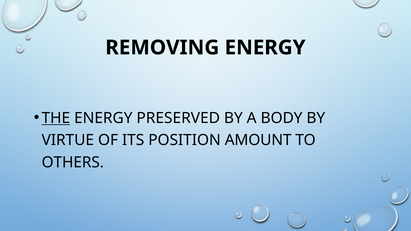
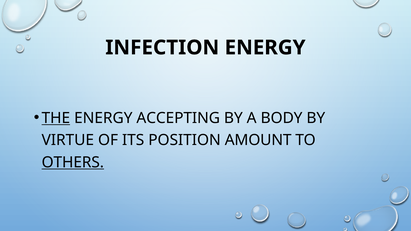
REMOVING: REMOVING -> INFECTION
PRESERVED: PRESERVED -> ACCEPTING
OTHERS underline: none -> present
